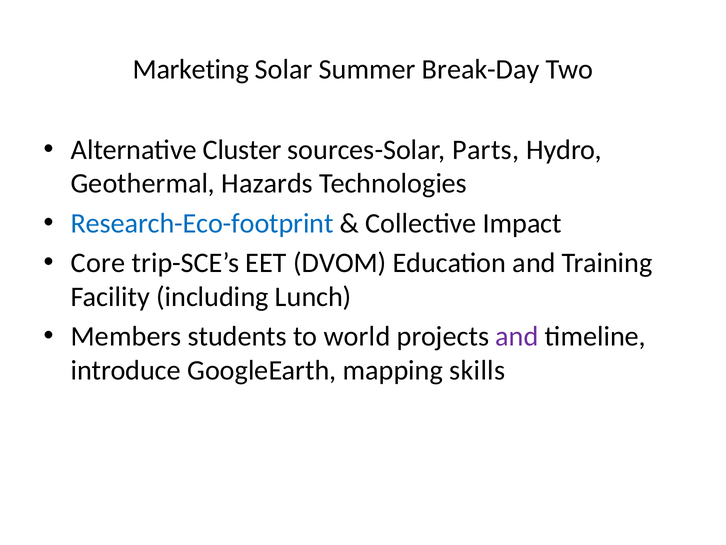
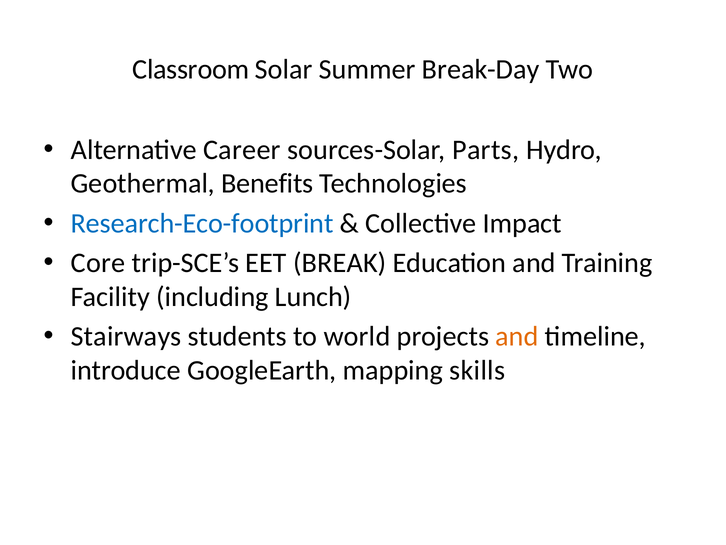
Marketing: Marketing -> Classroom
Cluster: Cluster -> Career
Hazards: Hazards -> Benefits
DVOM: DVOM -> BREAK
Members: Members -> Stairways
and at (517, 336) colour: purple -> orange
